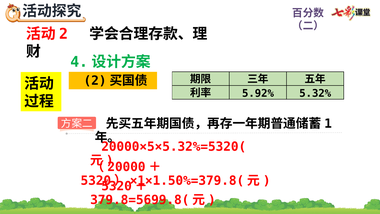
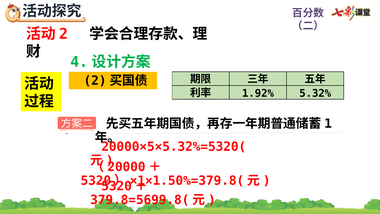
5.92%: 5.92% -> 1.92%
